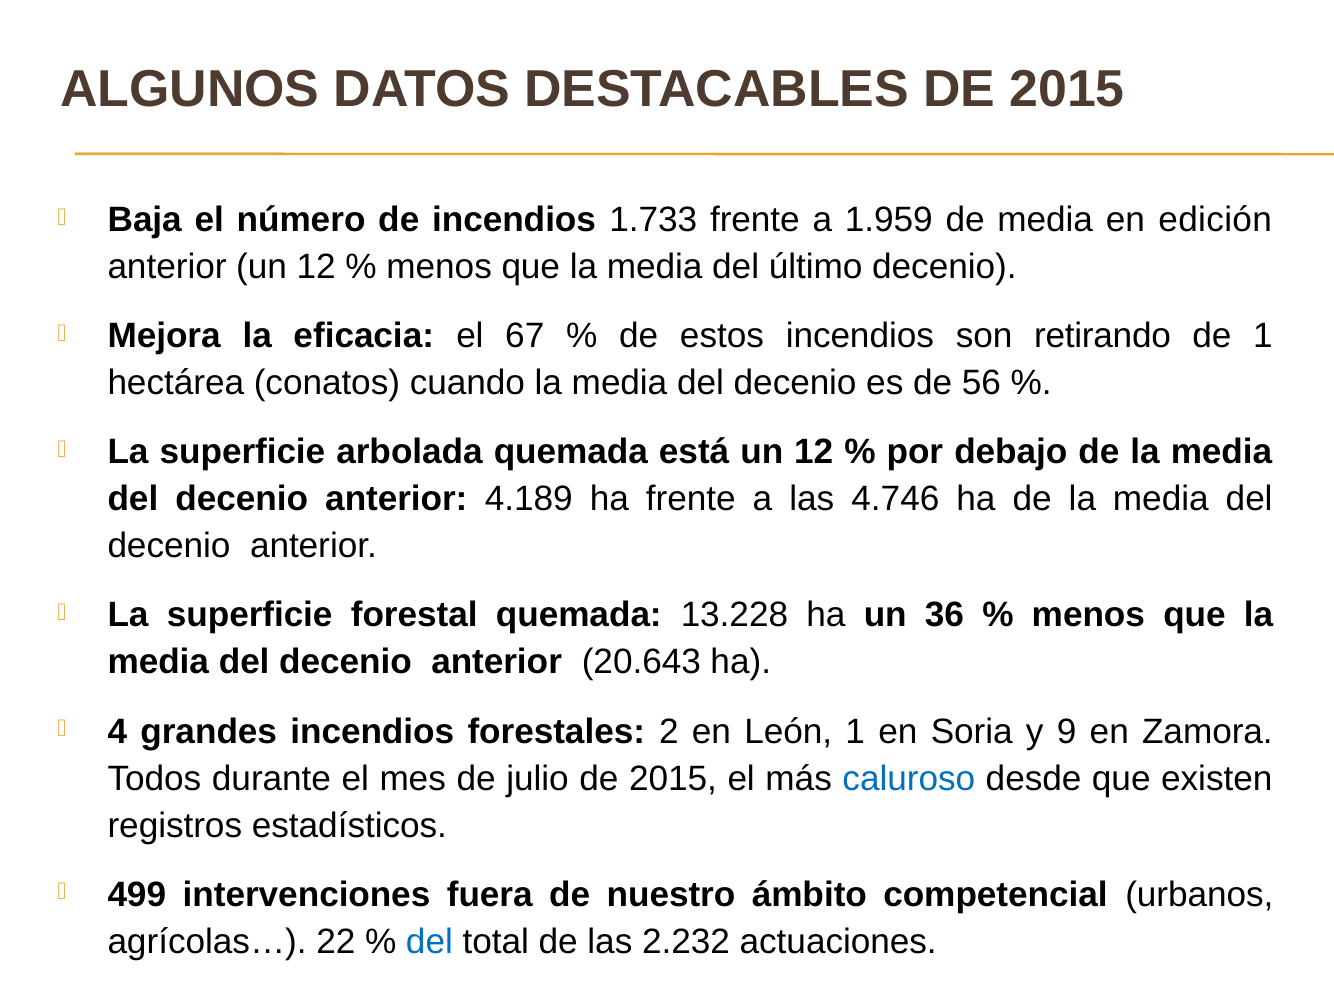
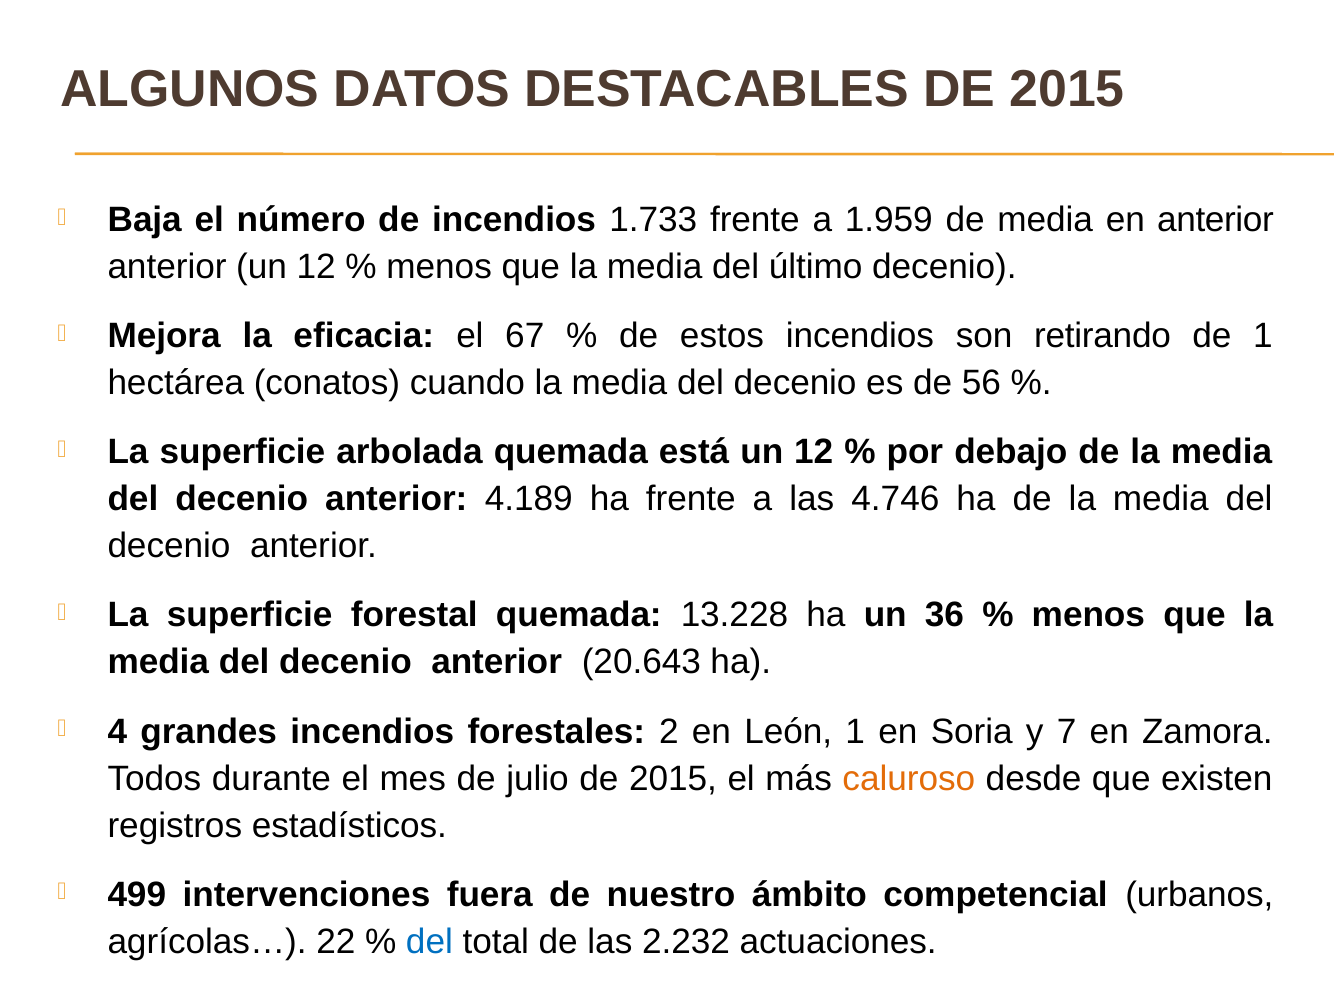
en edición: edición -> anterior
9: 9 -> 7
caluroso colour: blue -> orange
